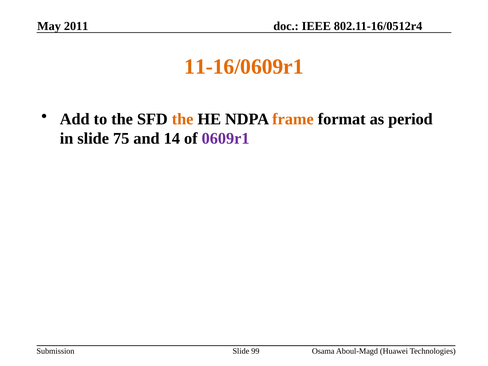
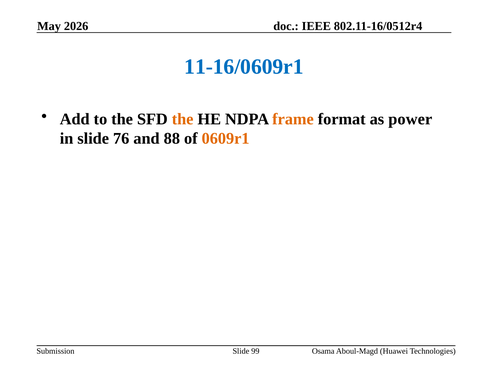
2011: 2011 -> 2026
11-16/0609r1 colour: orange -> blue
period: period -> power
75: 75 -> 76
14: 14 -> 88
0609r1 colour: purple -> orange
